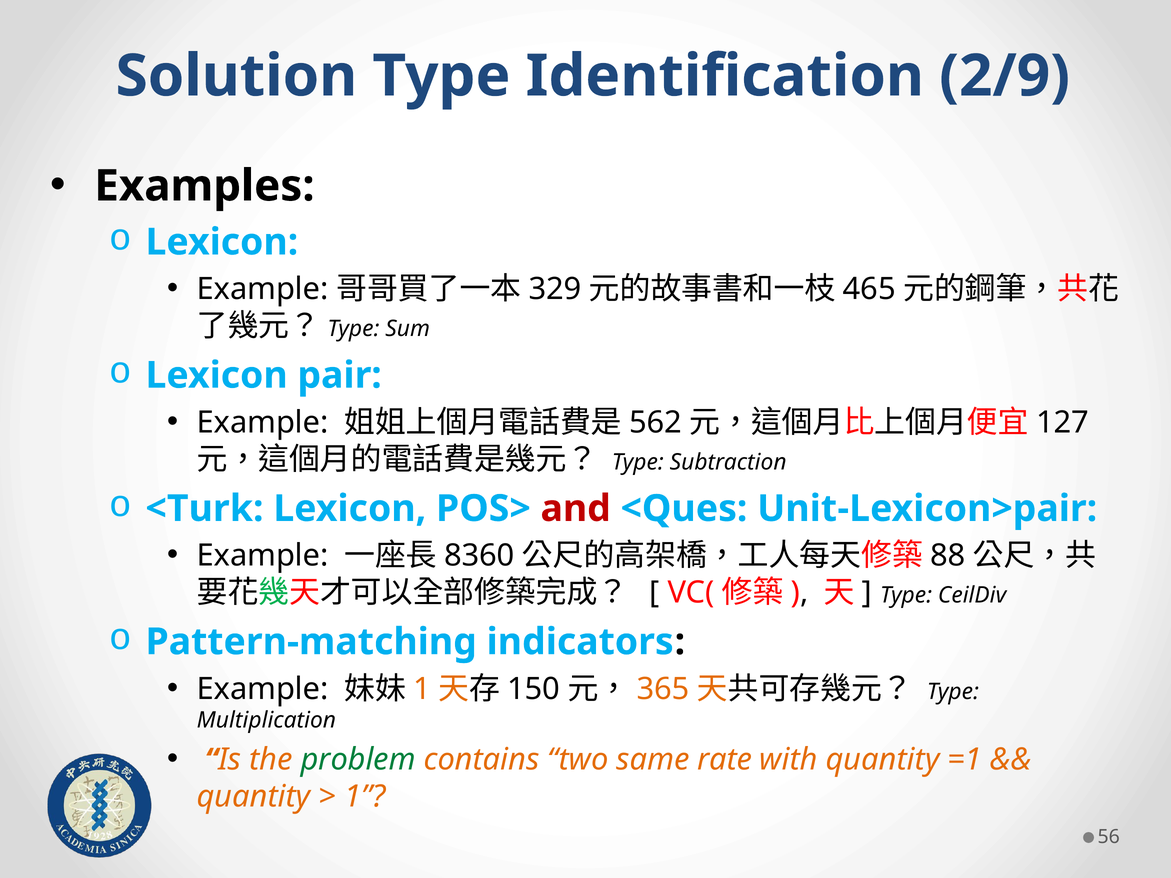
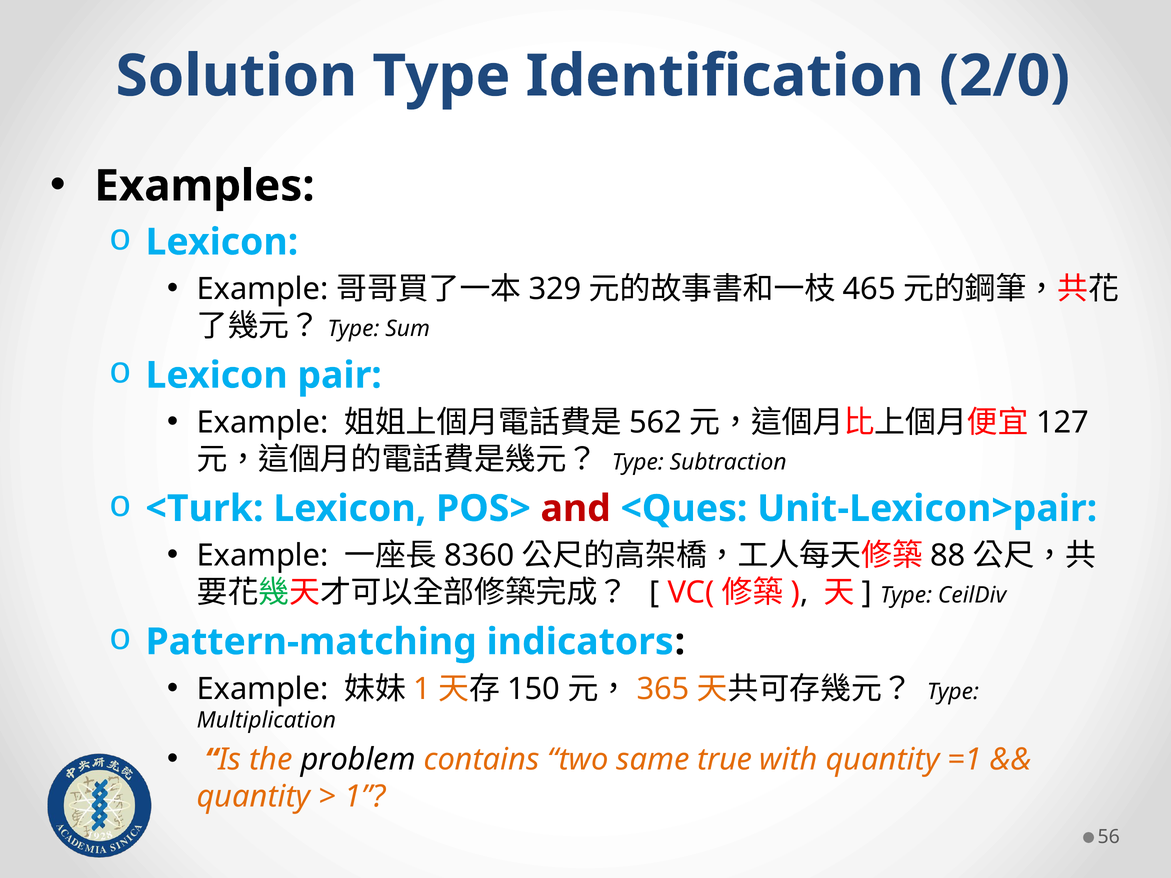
2/9: 2/9 -> 2/0
problem colour: green -> black
rate: rate -> true
